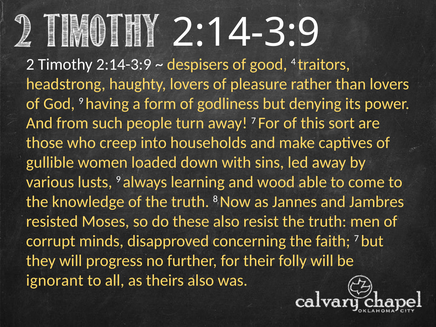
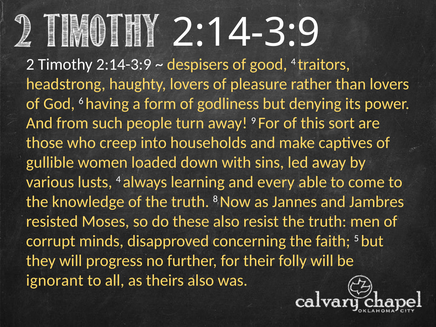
God 9: 9 -> 6
away 7: 7 -> 9
lusts 9: 9 -> 4
wood: wood -> every
faith 7: 7 -> 5
